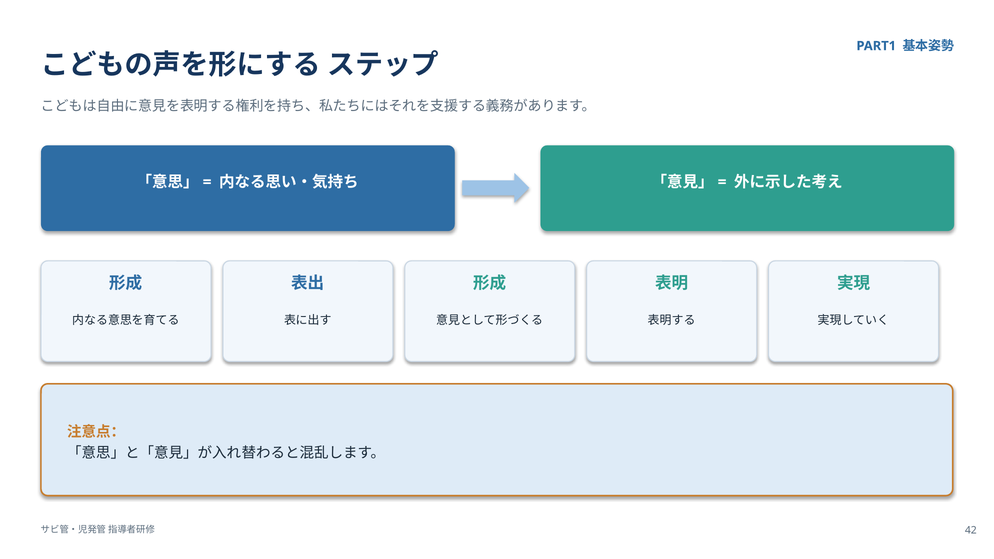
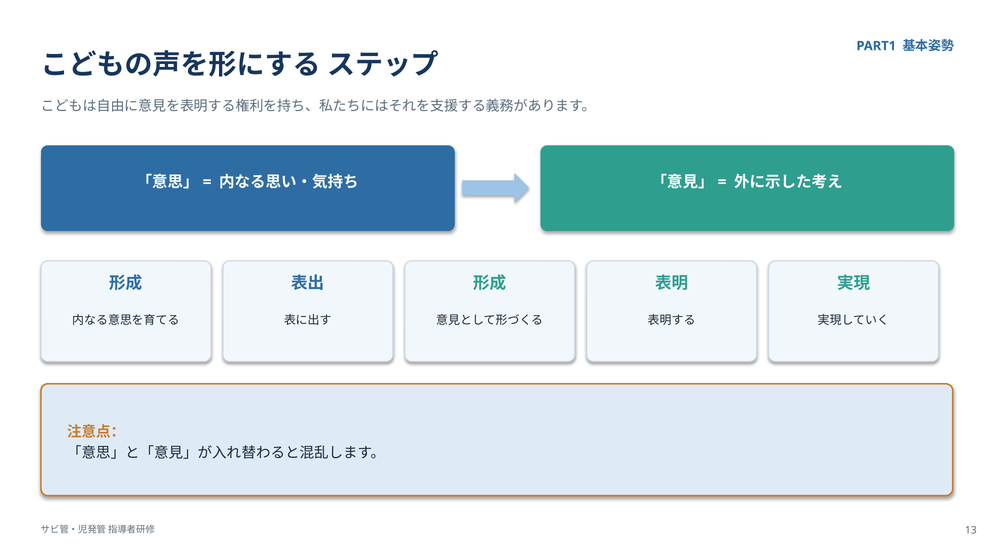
42: 42 -> 13
